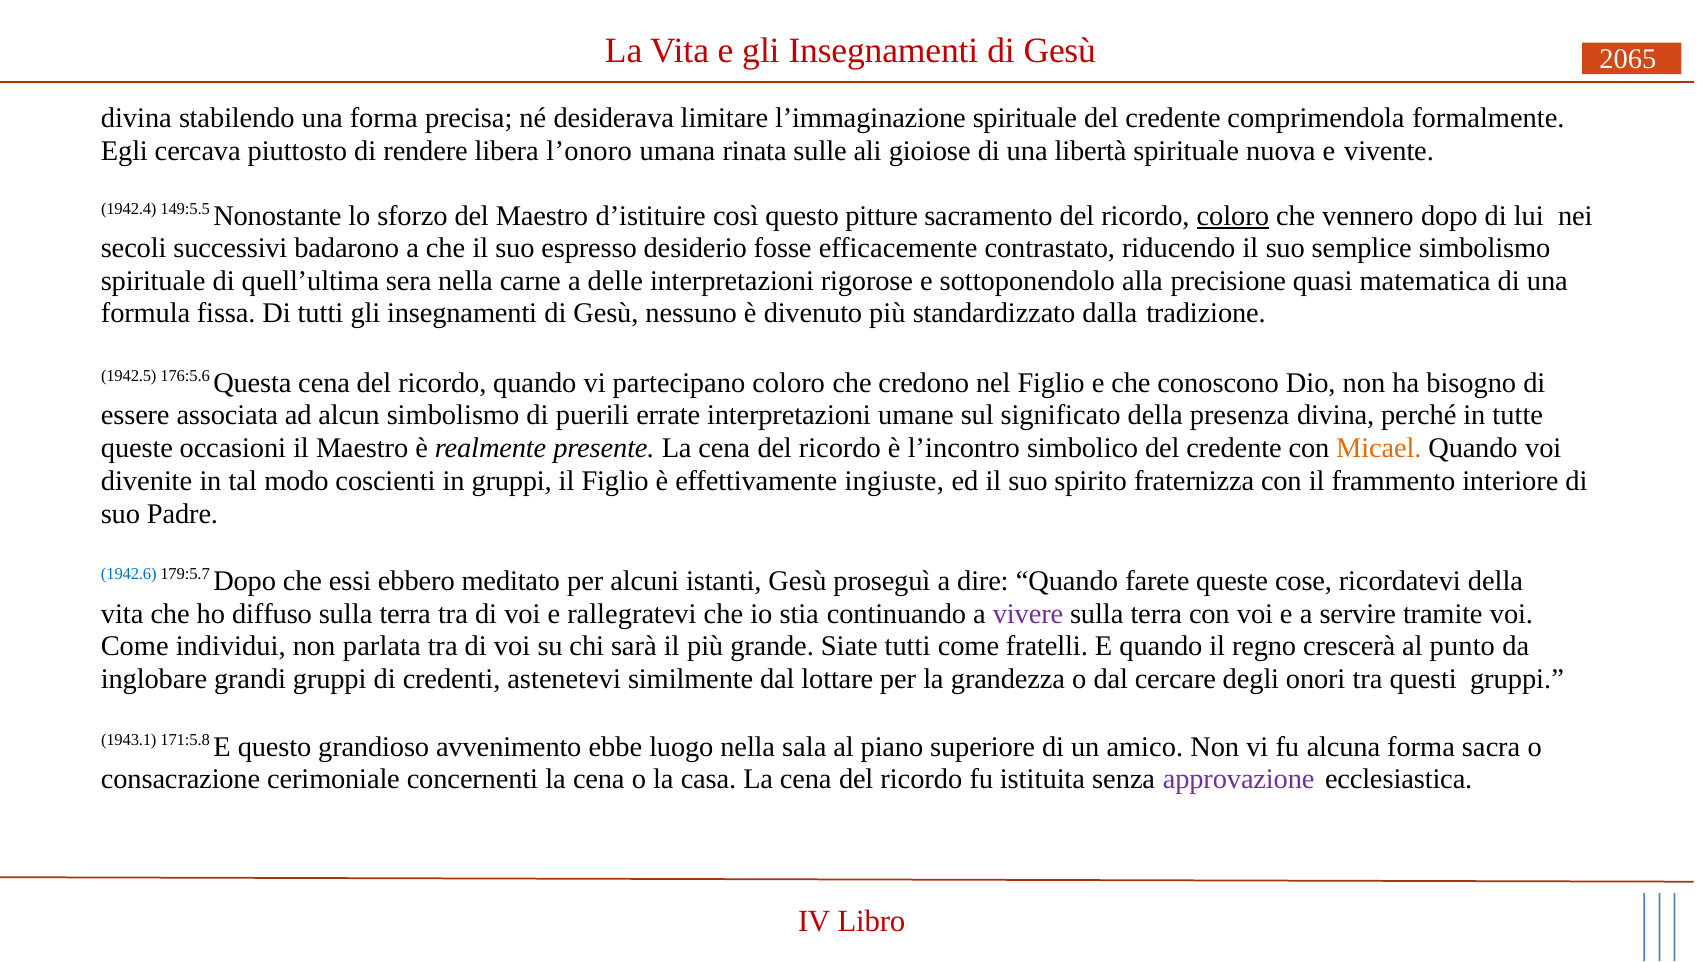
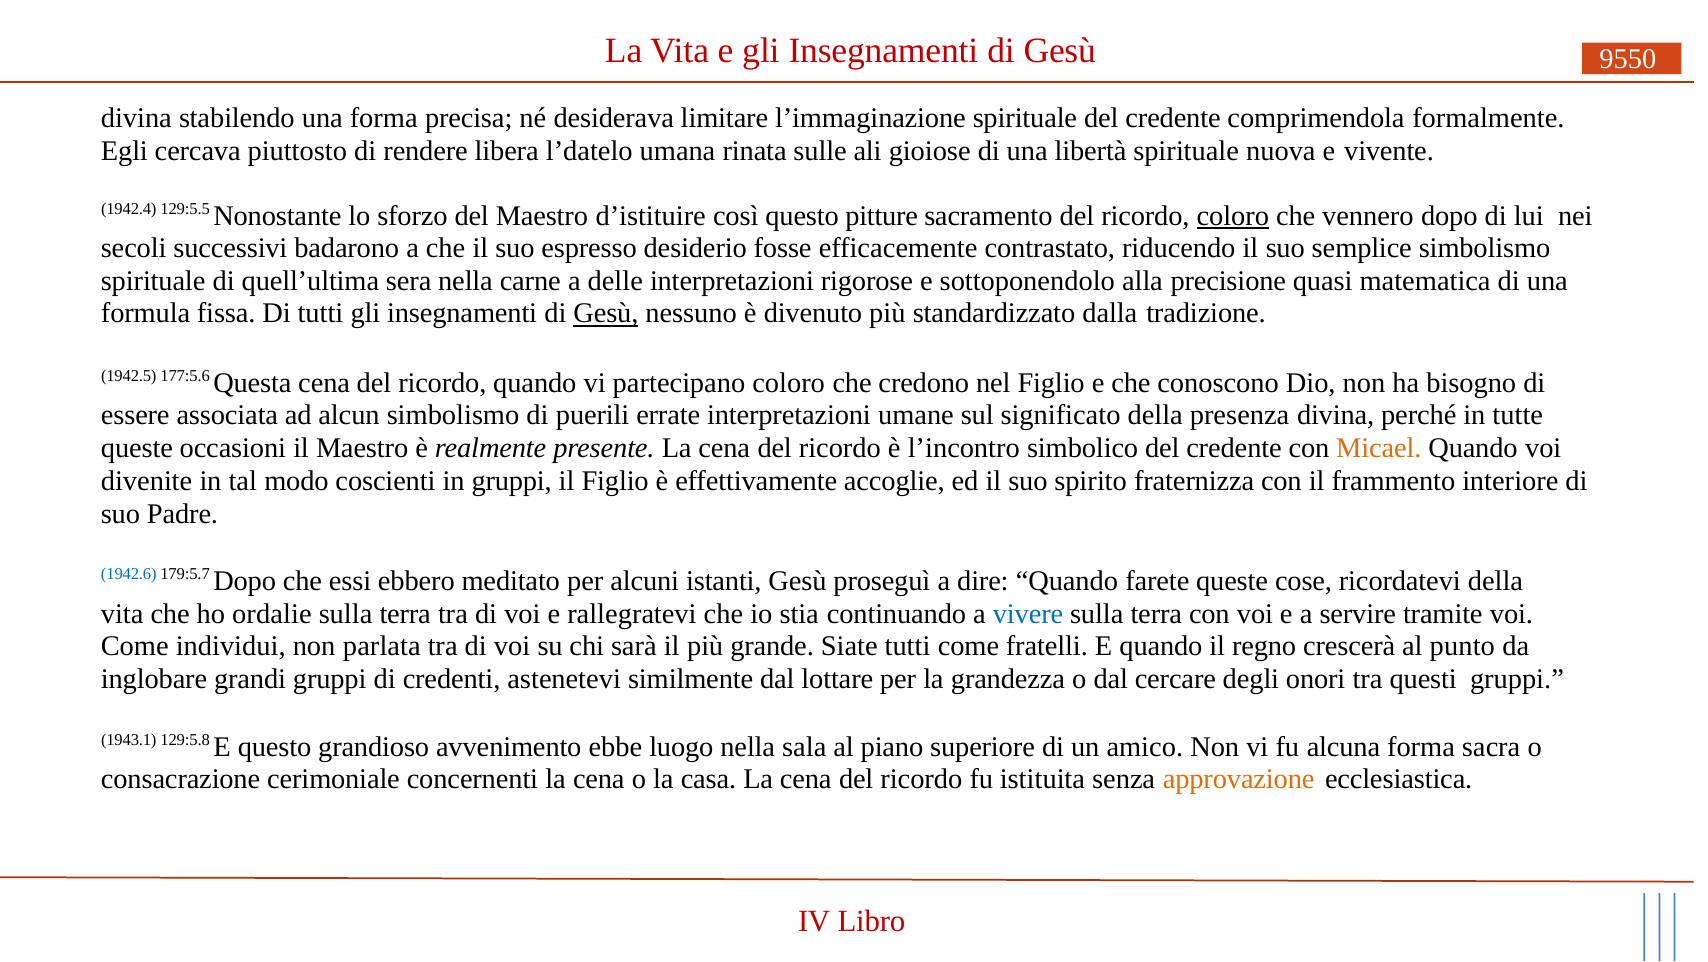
2065: 2065 -> 9550
l’onoro: l’onoro -> l’datelo
149:5.5: 149:5.5 -> 129:5.5
Gesù at (606, 314) underline: none -> present
176:5.6: 176:5.6 -> 177:5.6
ingiuste: ingiuste -> accoglie
diffuso: diffuso -> ordalie
vivere colour: purple -> blue
171:5.8: 171:5.8 -> 129:5.8
approvazione colour: purple -> orange
